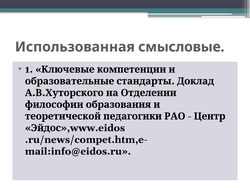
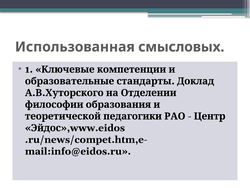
смысловые: смысловые -> смысловых
